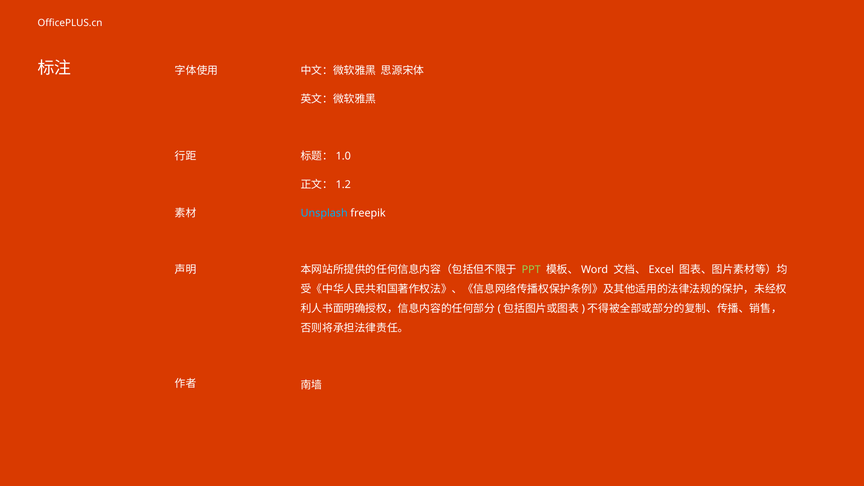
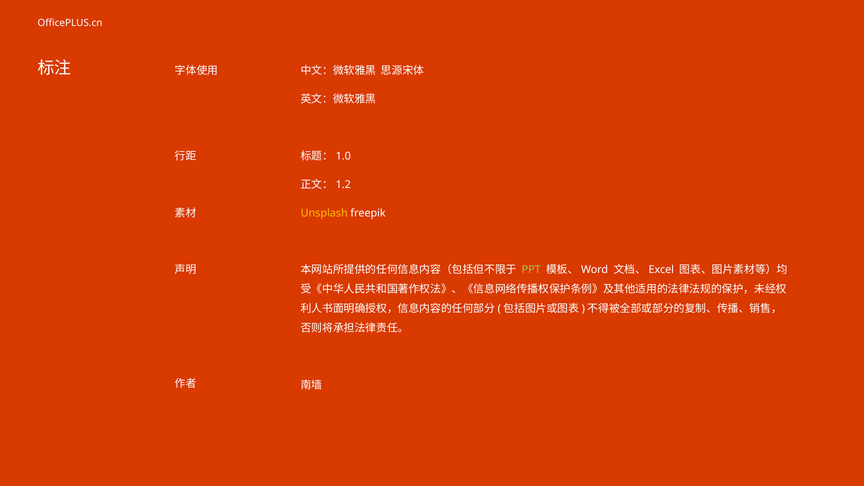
Unsplash colour: light blue -> yellow
